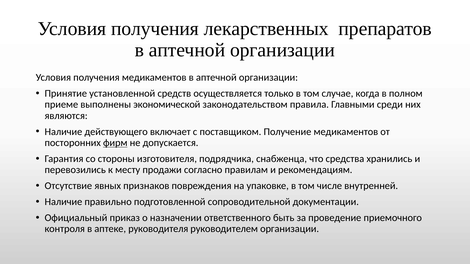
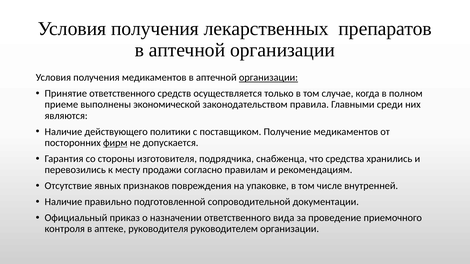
организации at (268, 78) underline: none -> present
Принятие установленной: установленной -> ответственного
включает: включает -> политики
быть: быть -> вида
